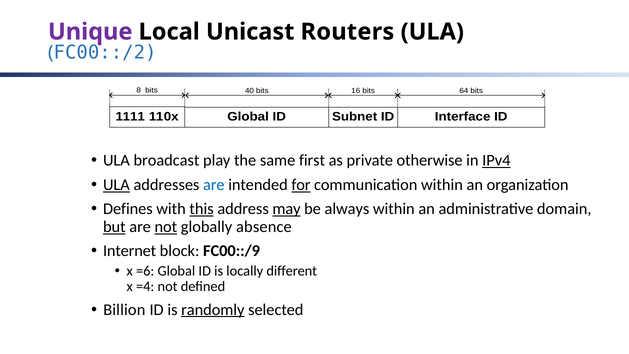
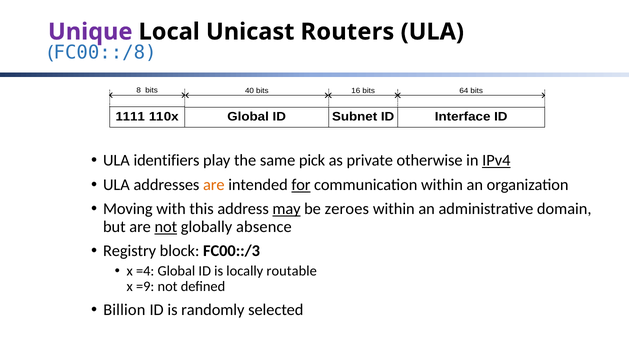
FC00::/2: FC00::/2 -> FC00::/8
broadcast: broadcast -> identifiers
first: first -> pick
ULA at (116, 185) underline: present -> none
are at (214, 185) colour: blue -> orange
Defines: Defines -> Moving
this underline: present -> none
always: always -> zeroes
but underline: present -> none
Internet: Internet -> Registry
FC00::/9: FC00::/9 -> FC00::/3
=6: =6 -> =4
different: different -> routable
=4: =4 -> =9
randomly underline: present -> none
